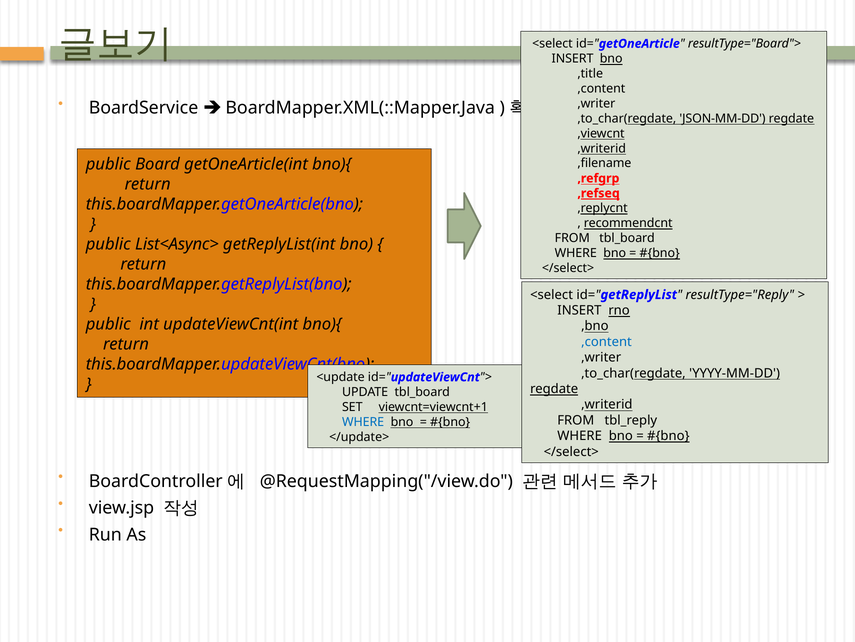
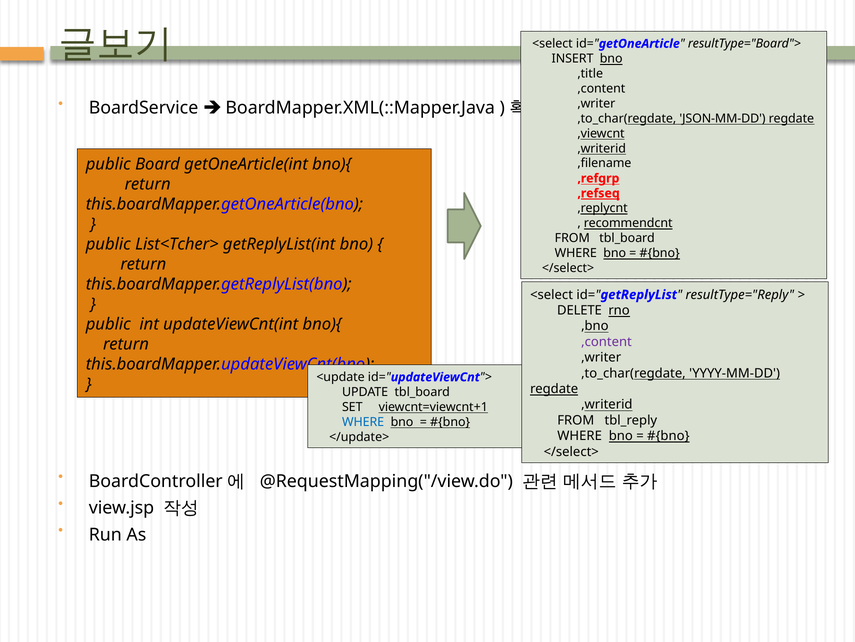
List<Async>: List<Async> -> List<Tcher>
INSERT at (579, 310): INSERT -> DELETE
,content at (606, 341) colour: blue -> purple
